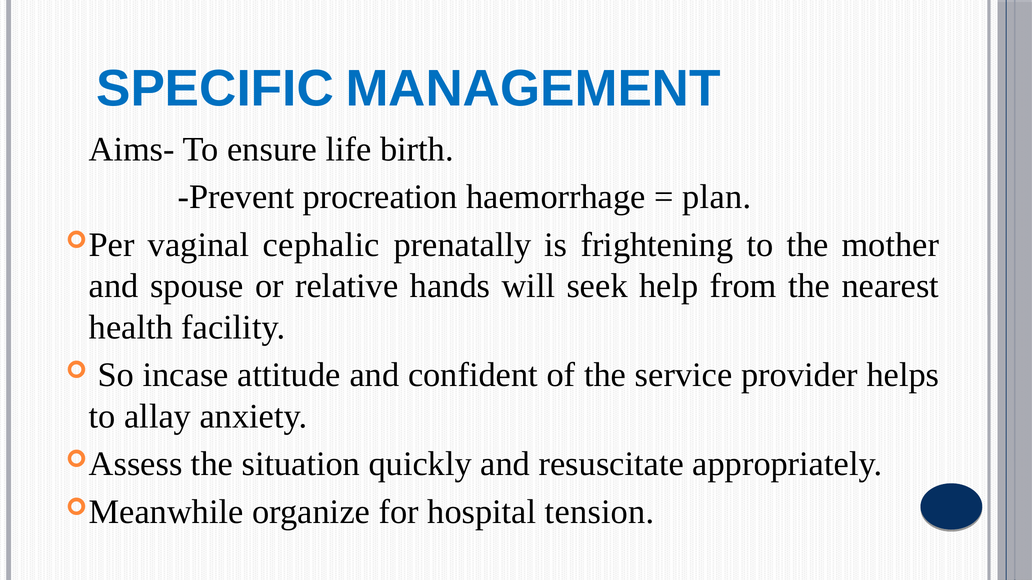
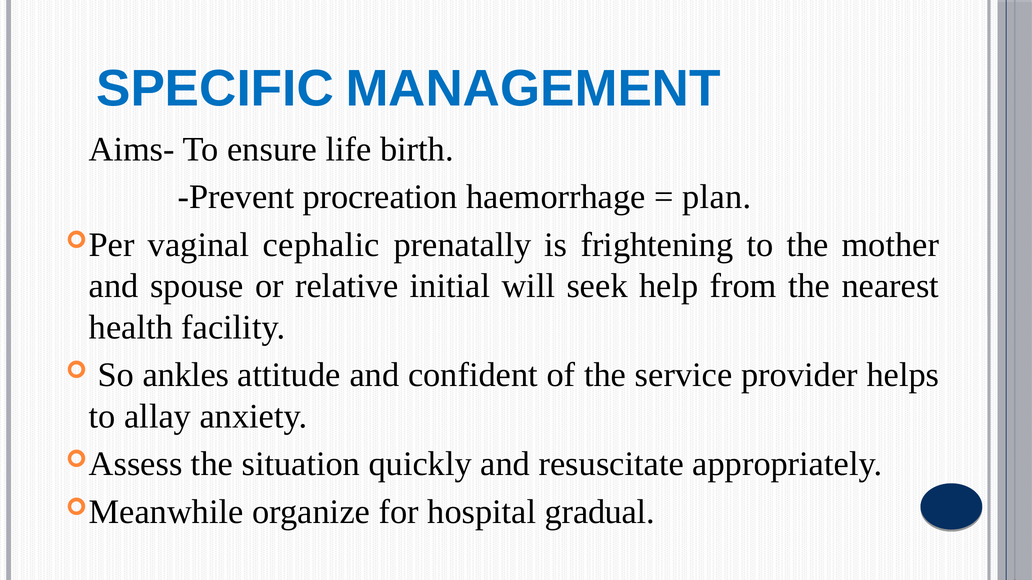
hands: hands -> initial
incase: incase -> ankles
tension: tension -> gradual
